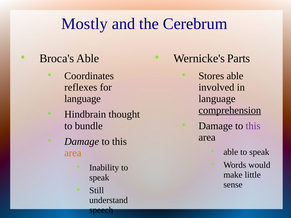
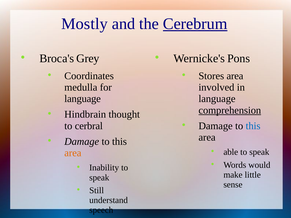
Cerebrum underline: none -> present
Broca's Able: Able -> Grey
Parts: Parts -> Pons
Stores able: able -> area
reflexes: reflexes -> medulla
bundle: bundle -> cerbral
this at (253, 126) colour: purple -> blue
